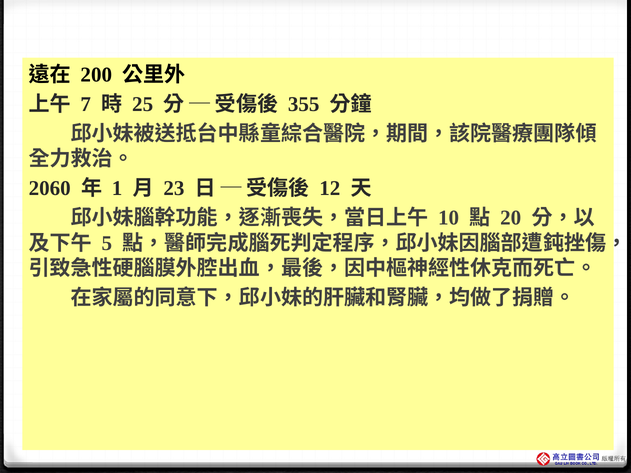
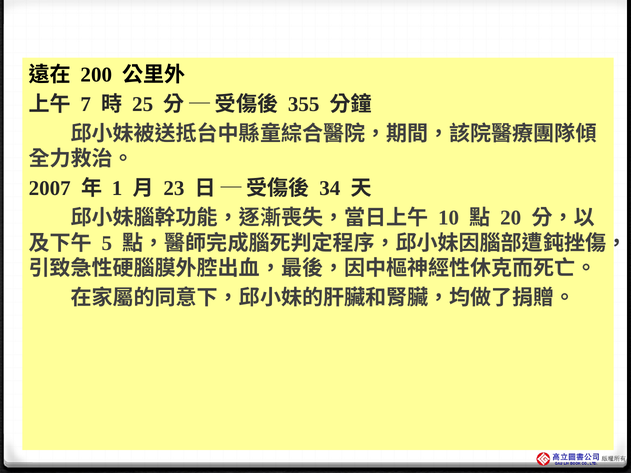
2060: 2060 -> 2007
12: 12 -> 34
